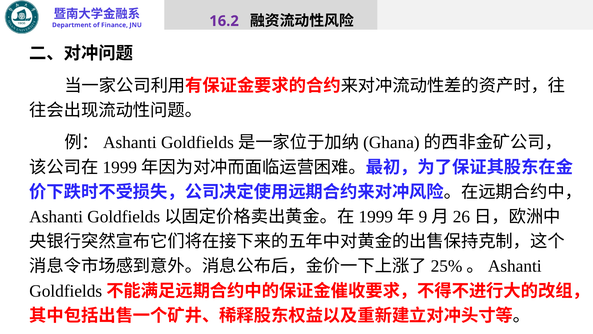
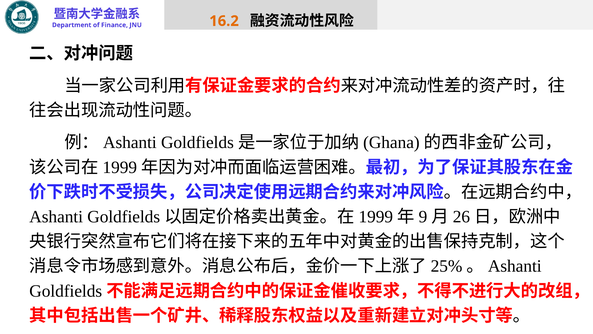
16.2 colour: purple -> orange
